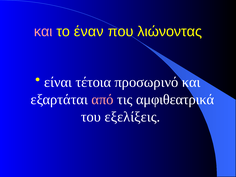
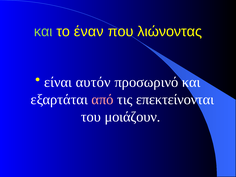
και at (43, 31) colour: pink -> light green
τέτοια: τέτοια -> αυτόν
αμφιθεατρικά: αμφιθεατρικά -> επεκτείνονται
εξελίξεις: εξελίξεις -> μοιάζουν
